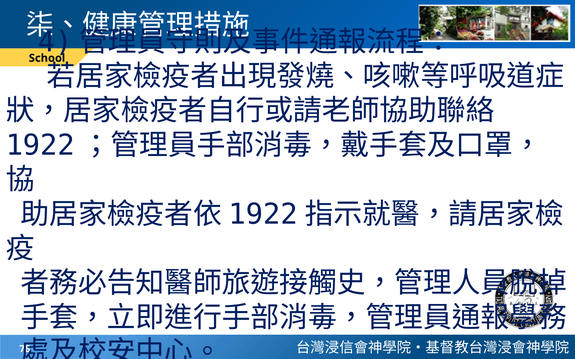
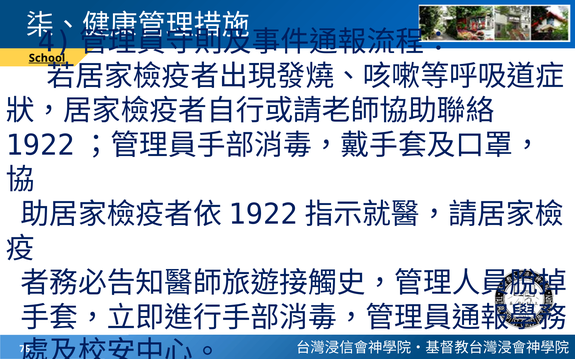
School underline: none -> present
